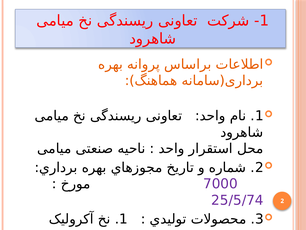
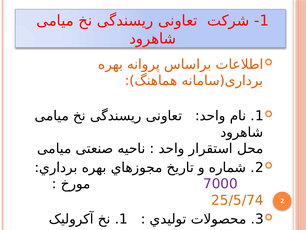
25/5/74 colour: purple -> orange
